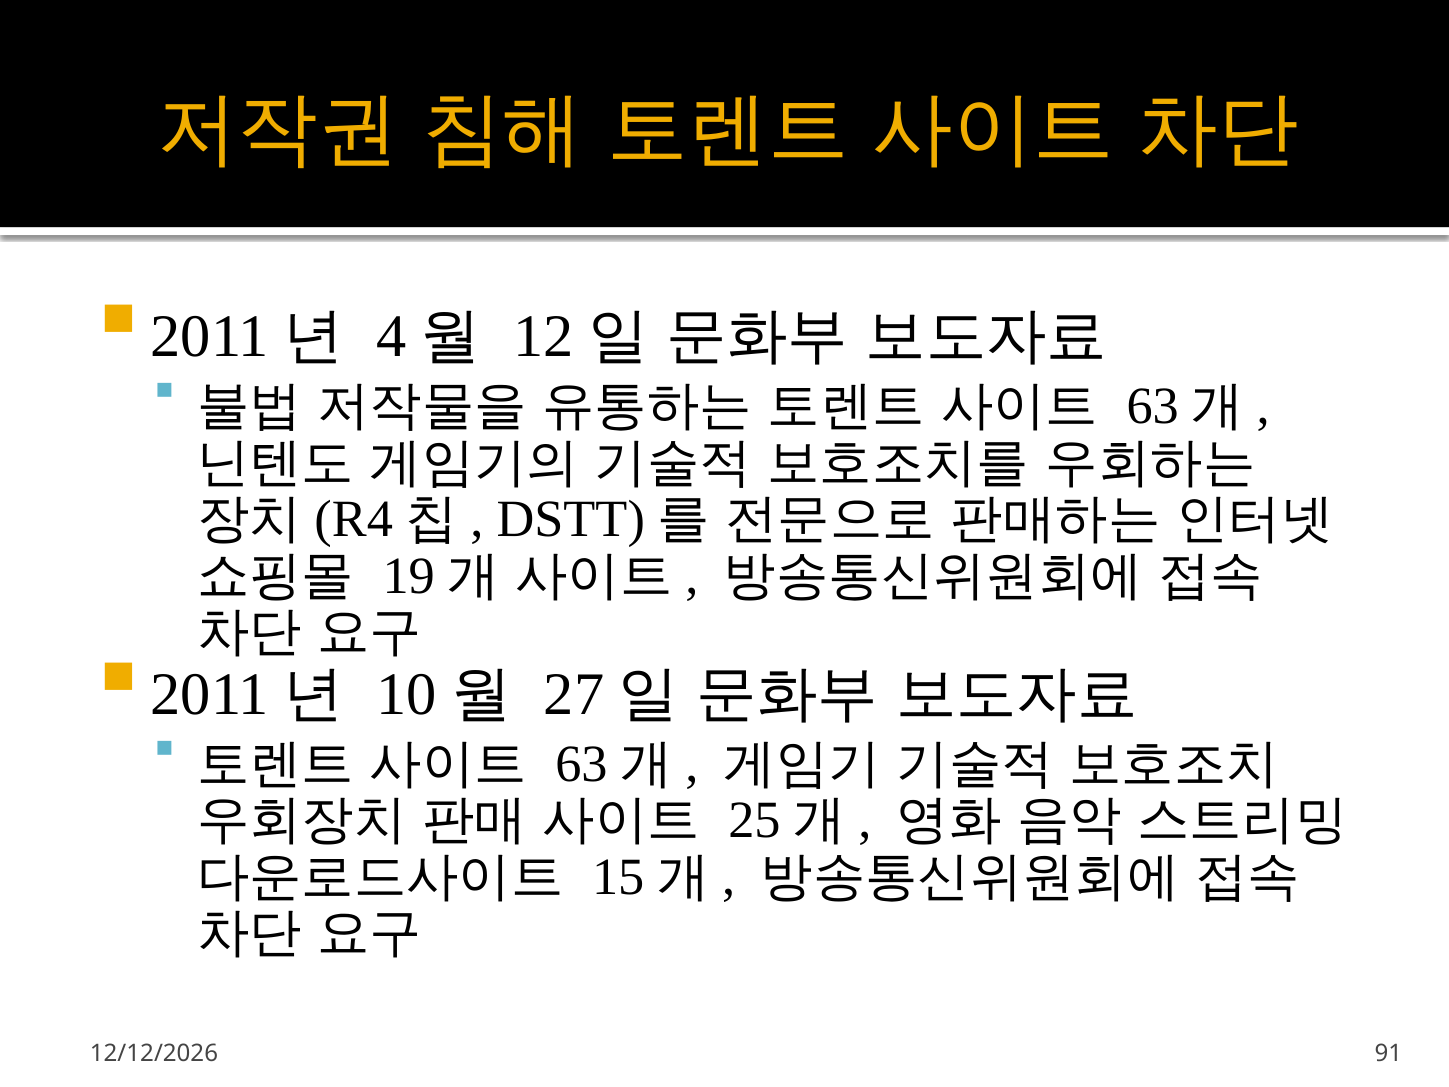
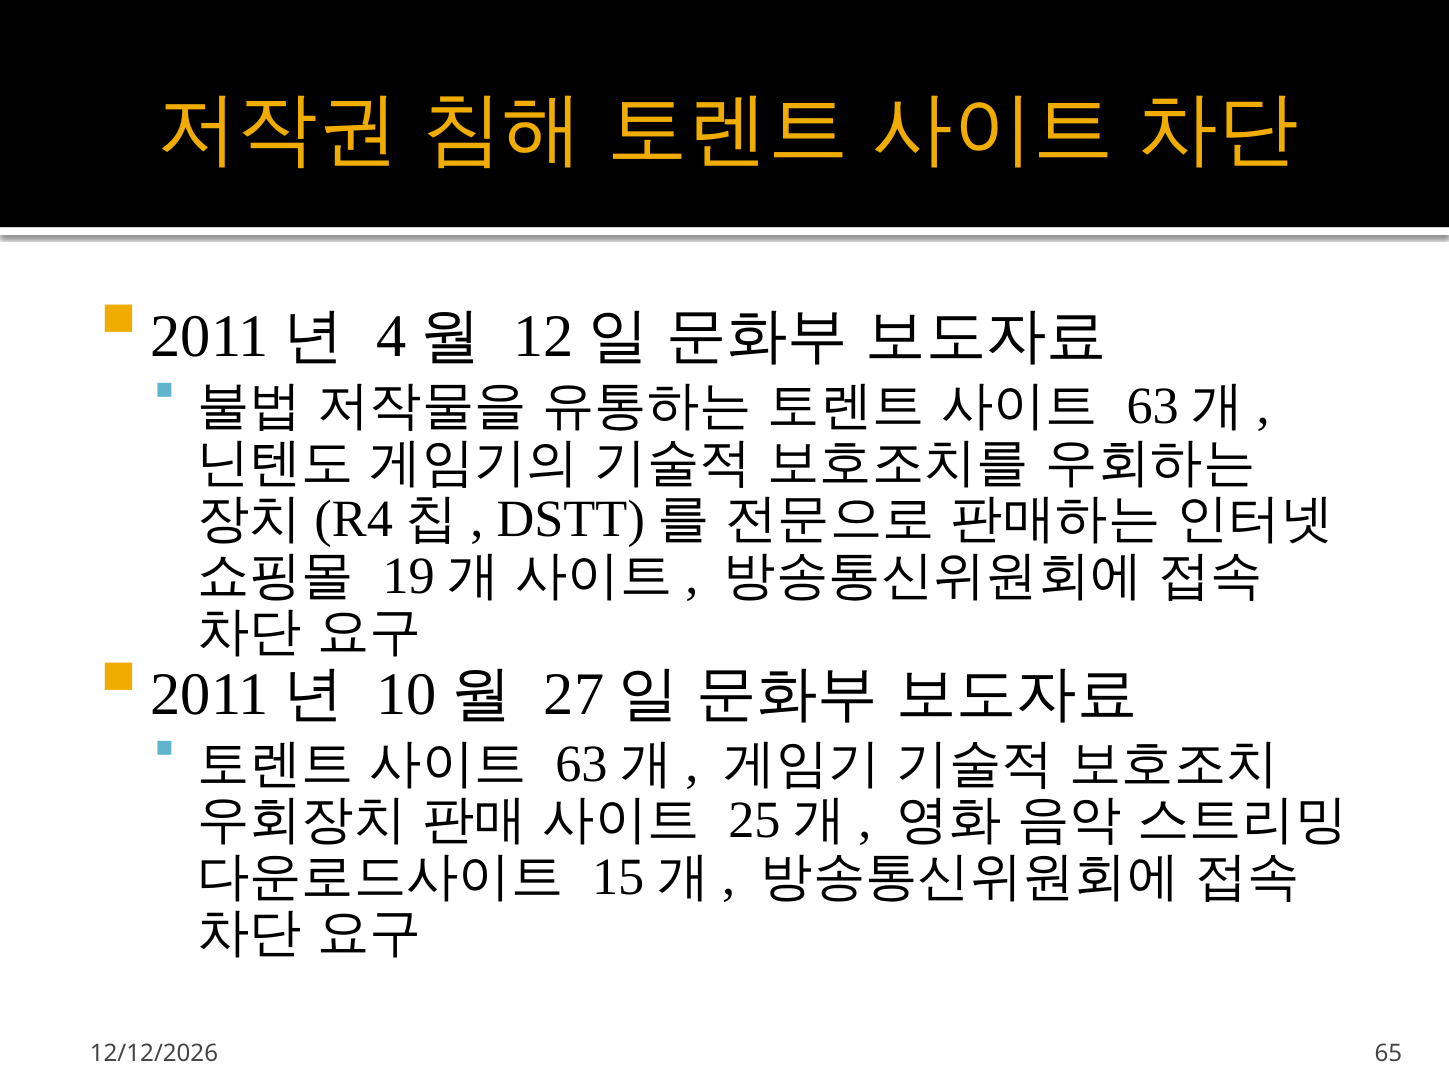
91: 91 -> 65
